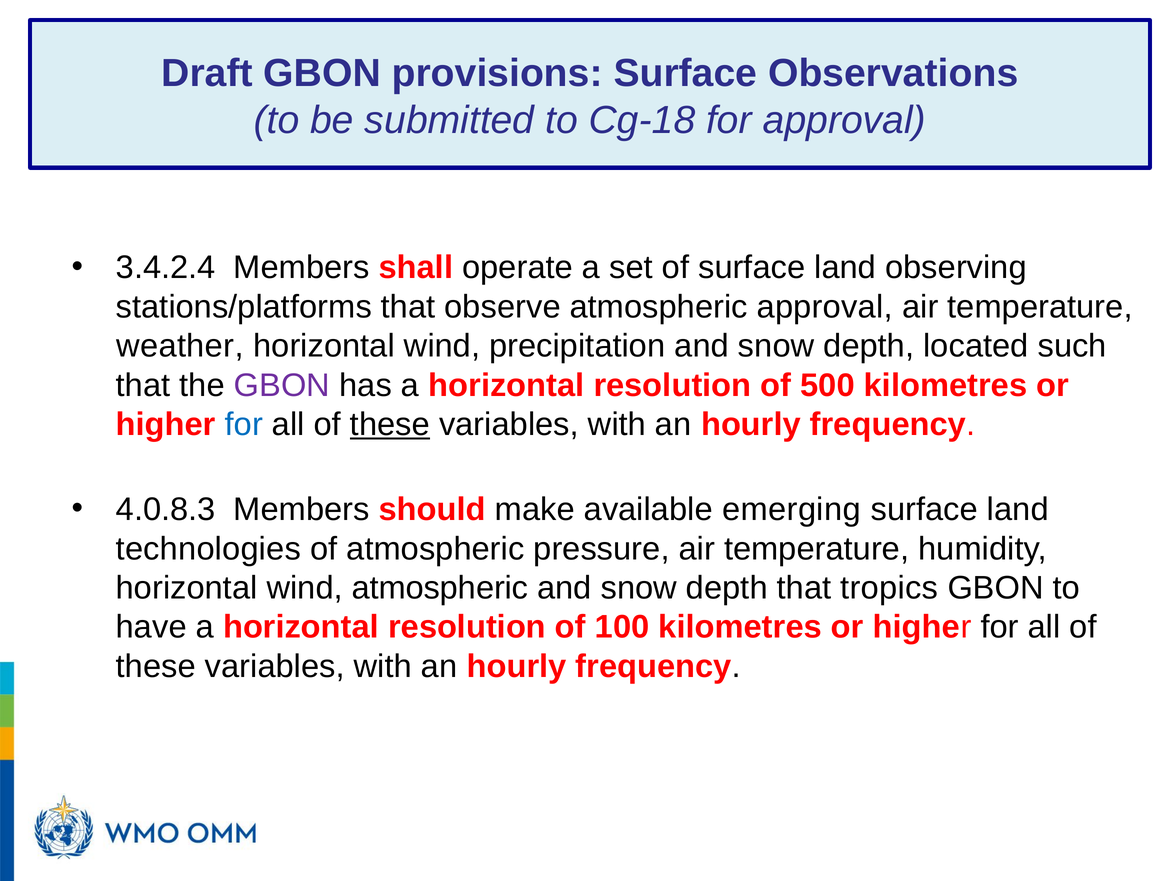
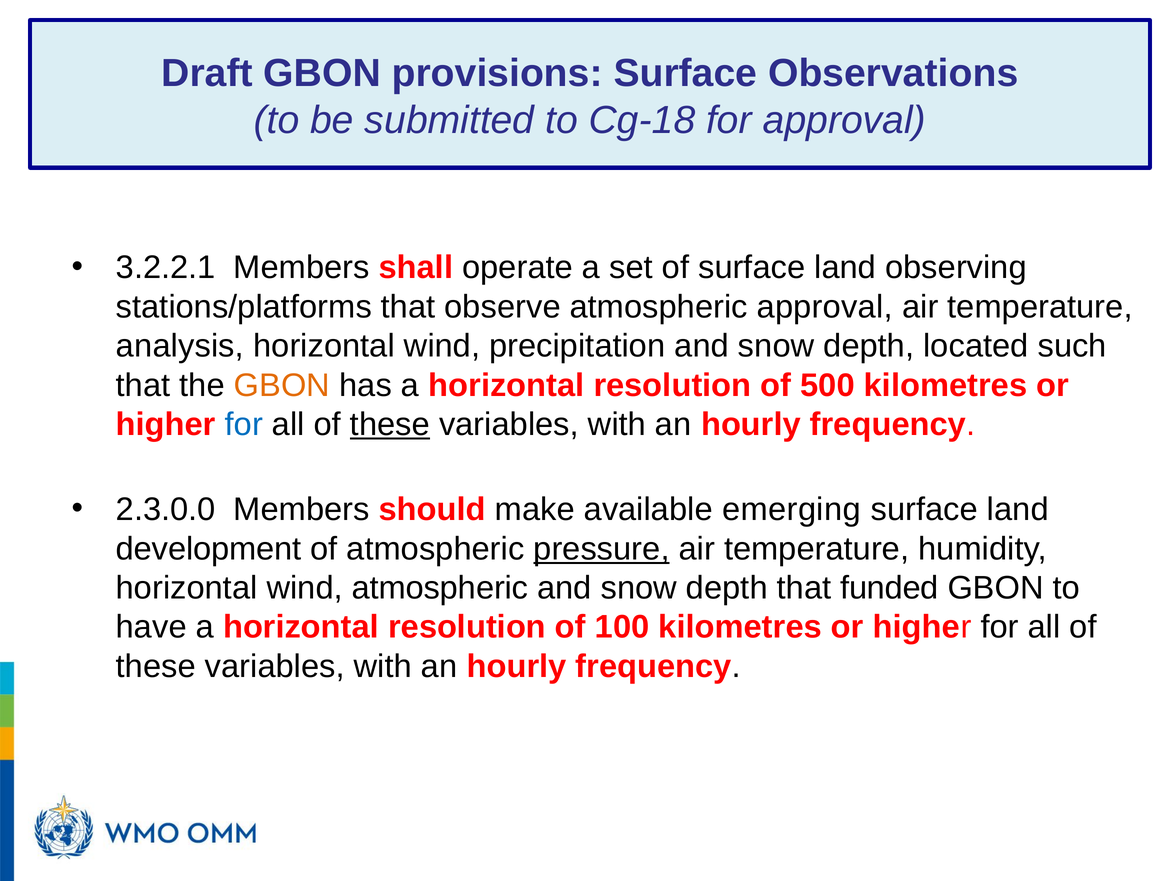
3.4.2.4: 3.4.2.4 -> 3.2.2.1
weather: weather -> analysis
GBON at (282, 385) colour: purple -> orange
4.0.8.3: 4.0.8.3 -> 2.3.0.0
technologies: technologies -> development
pressure underline: none -> present
tropics: tropics -> funded
